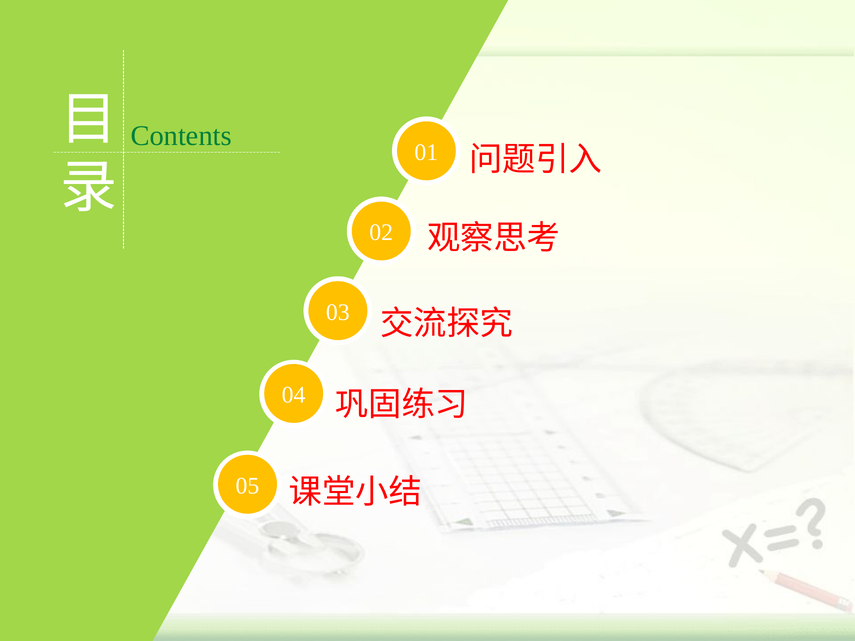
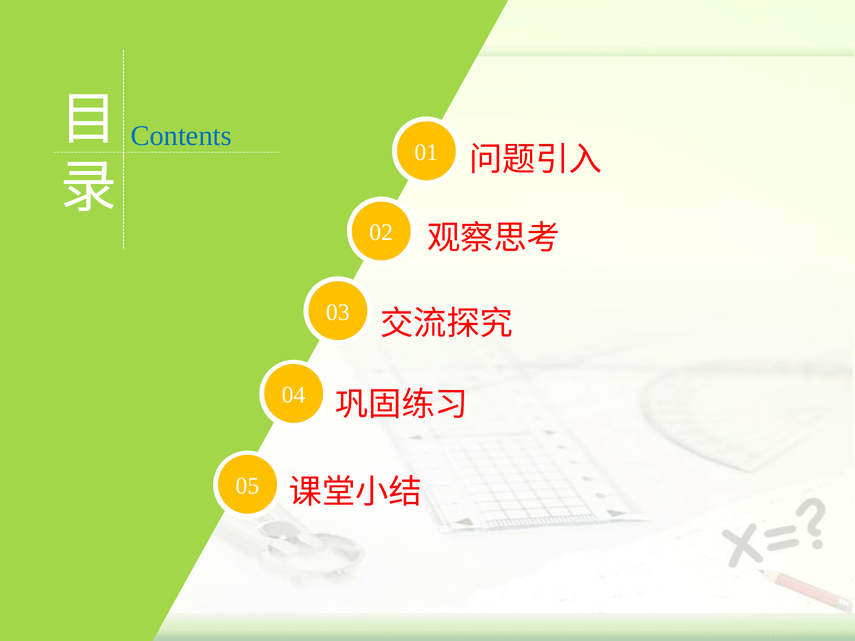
Contents colour: green -> blue
